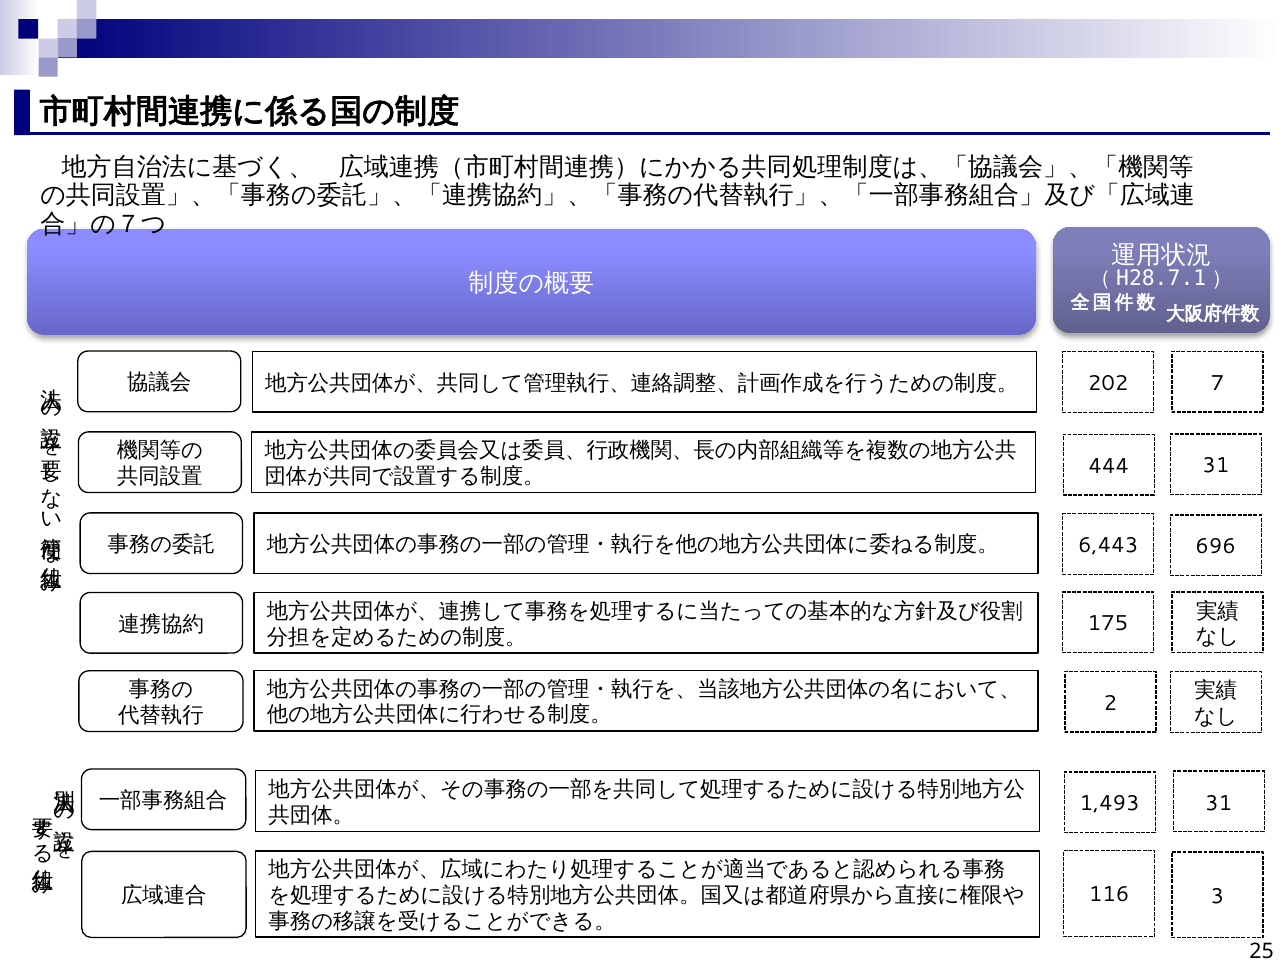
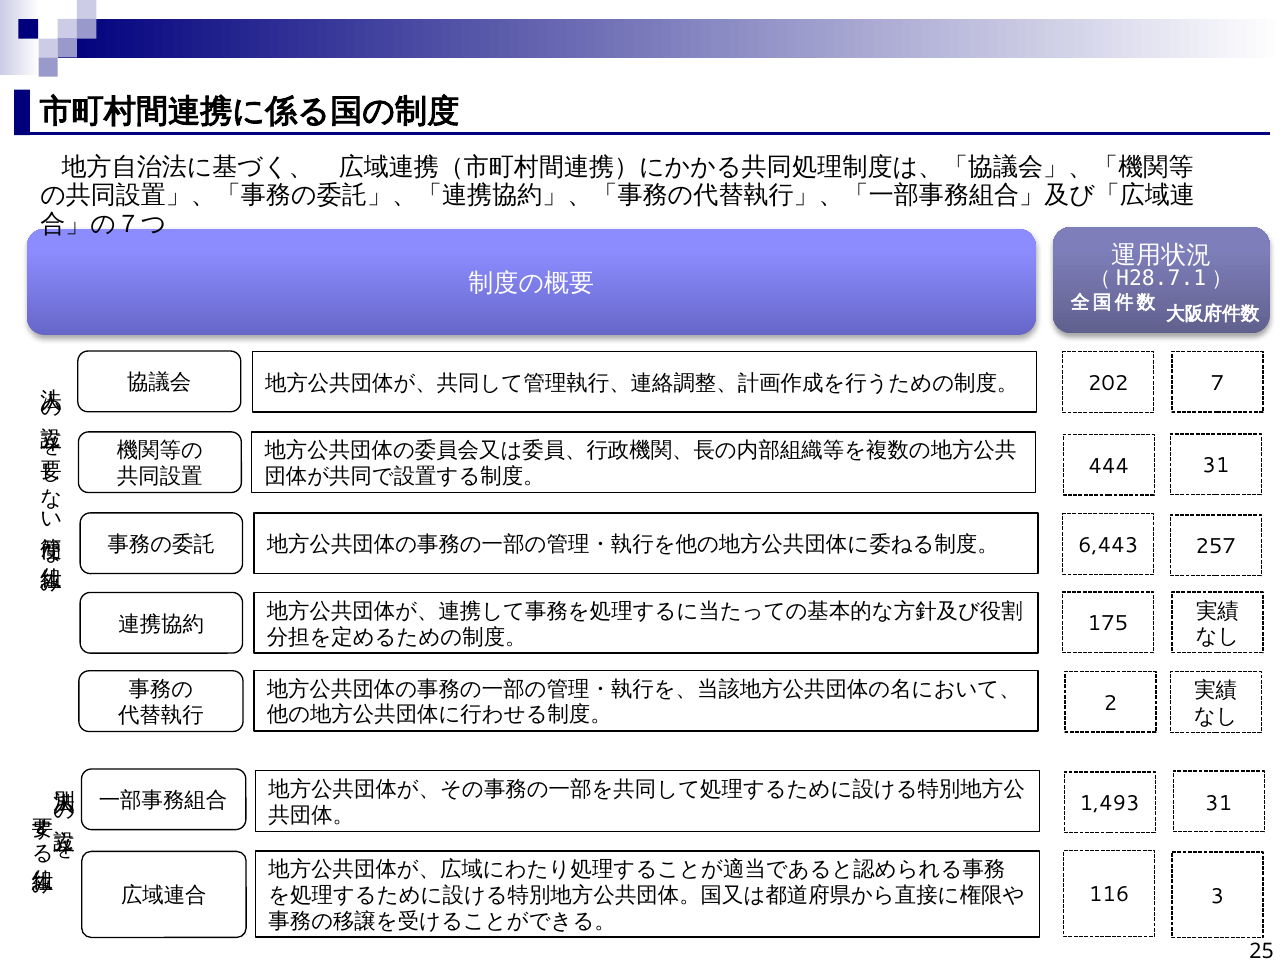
696: 696 -> 257
